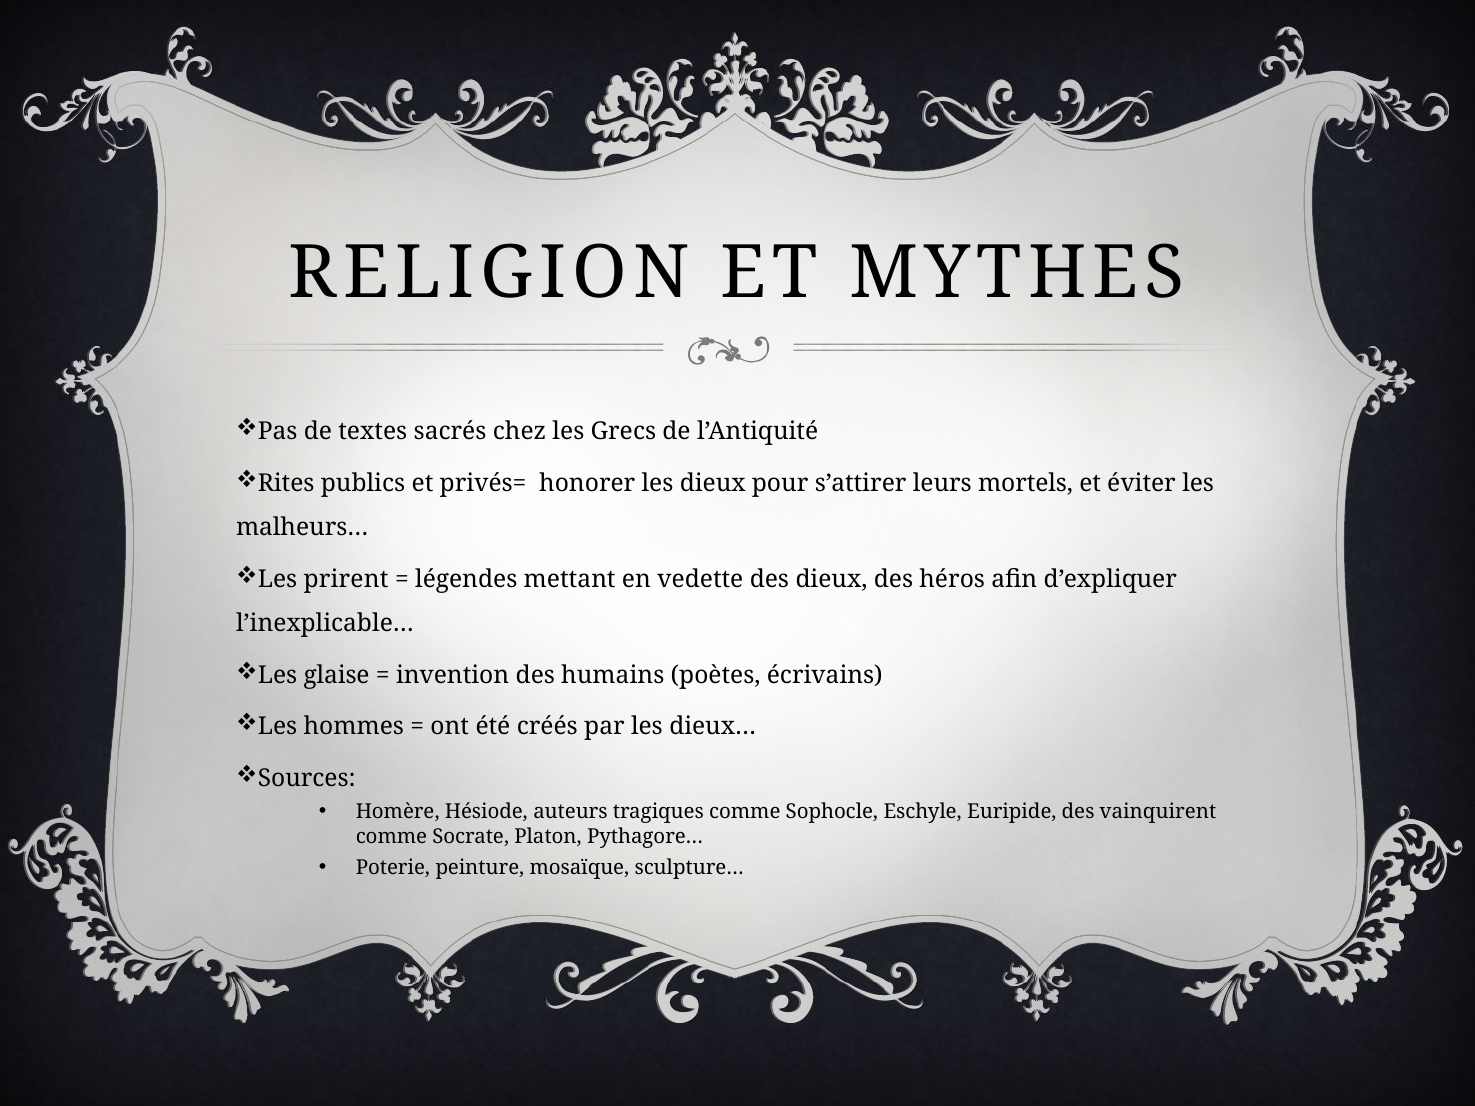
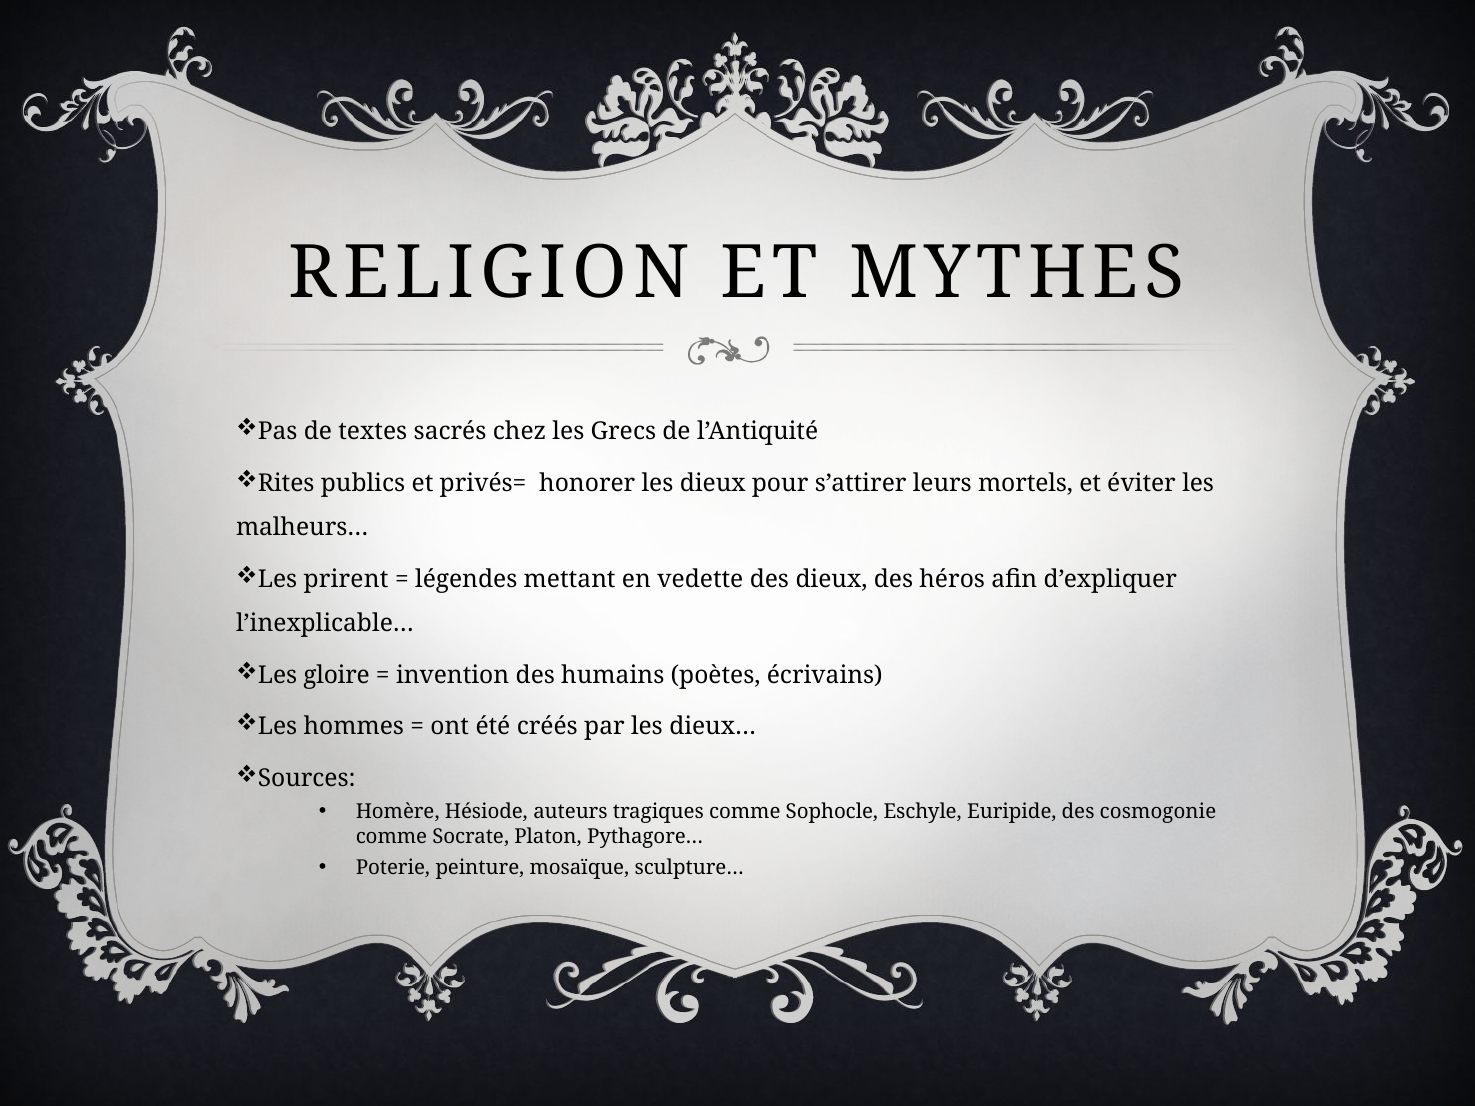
glaise: glaise -> gloire
vainquirent: vainquirent -> cosmogonie
